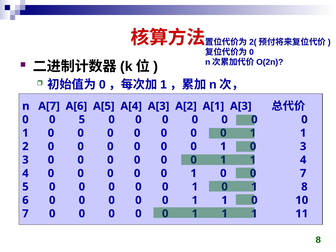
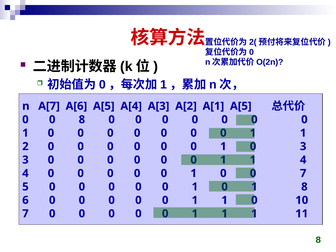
A[1 A[3: A[3 -> A[5
0 5: 5 -> 8
